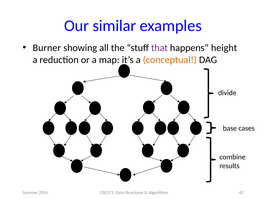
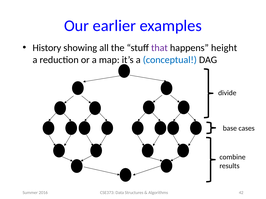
similar: similar -> earlier
Burner: Burner -> History
conceptual colour: orange -> blue
